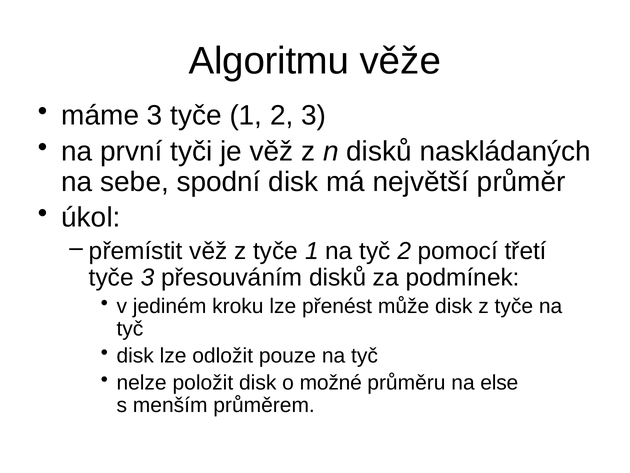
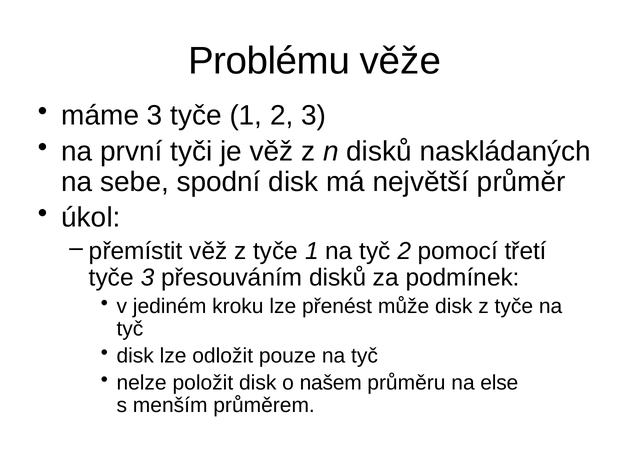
Algoritmu: Algoritmu -> Problému
možné: možné -> našem
